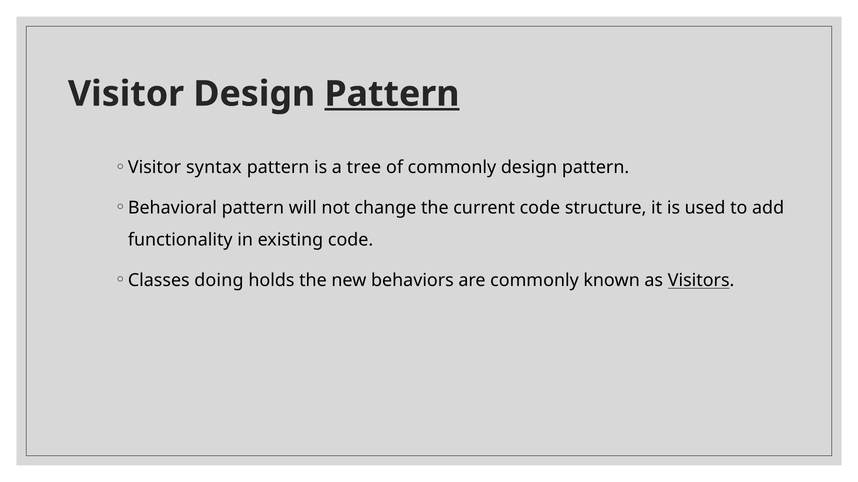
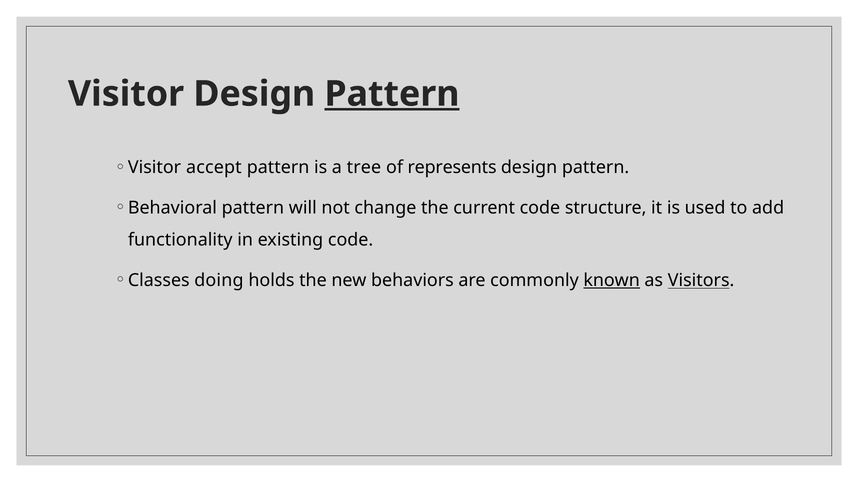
syntax: syntax -> accept
of commonly: commonly -> represents
known underline: none -> present
